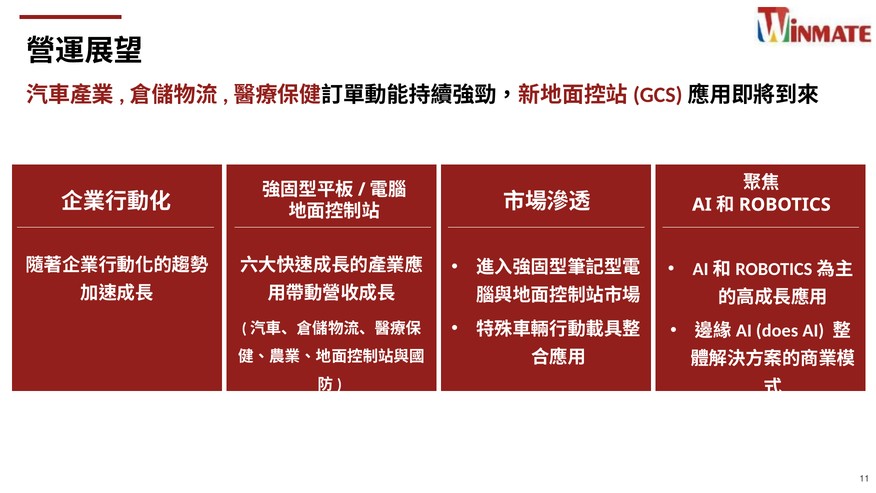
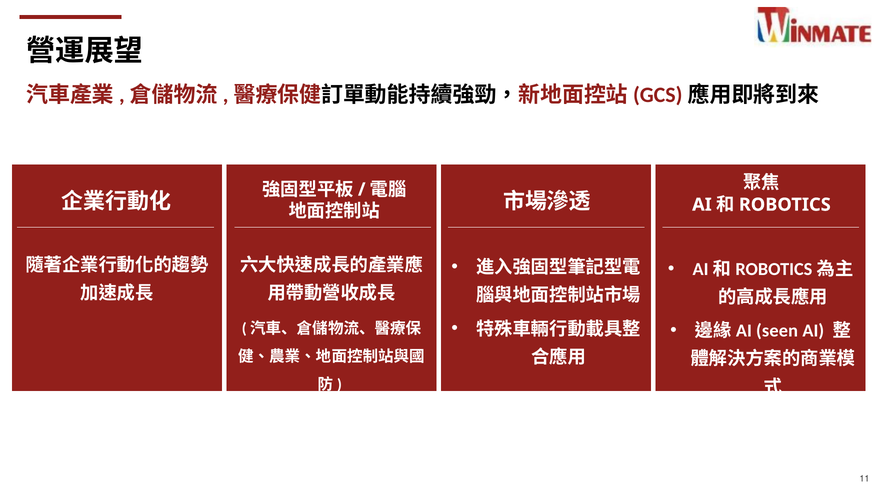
does: does -> seen
